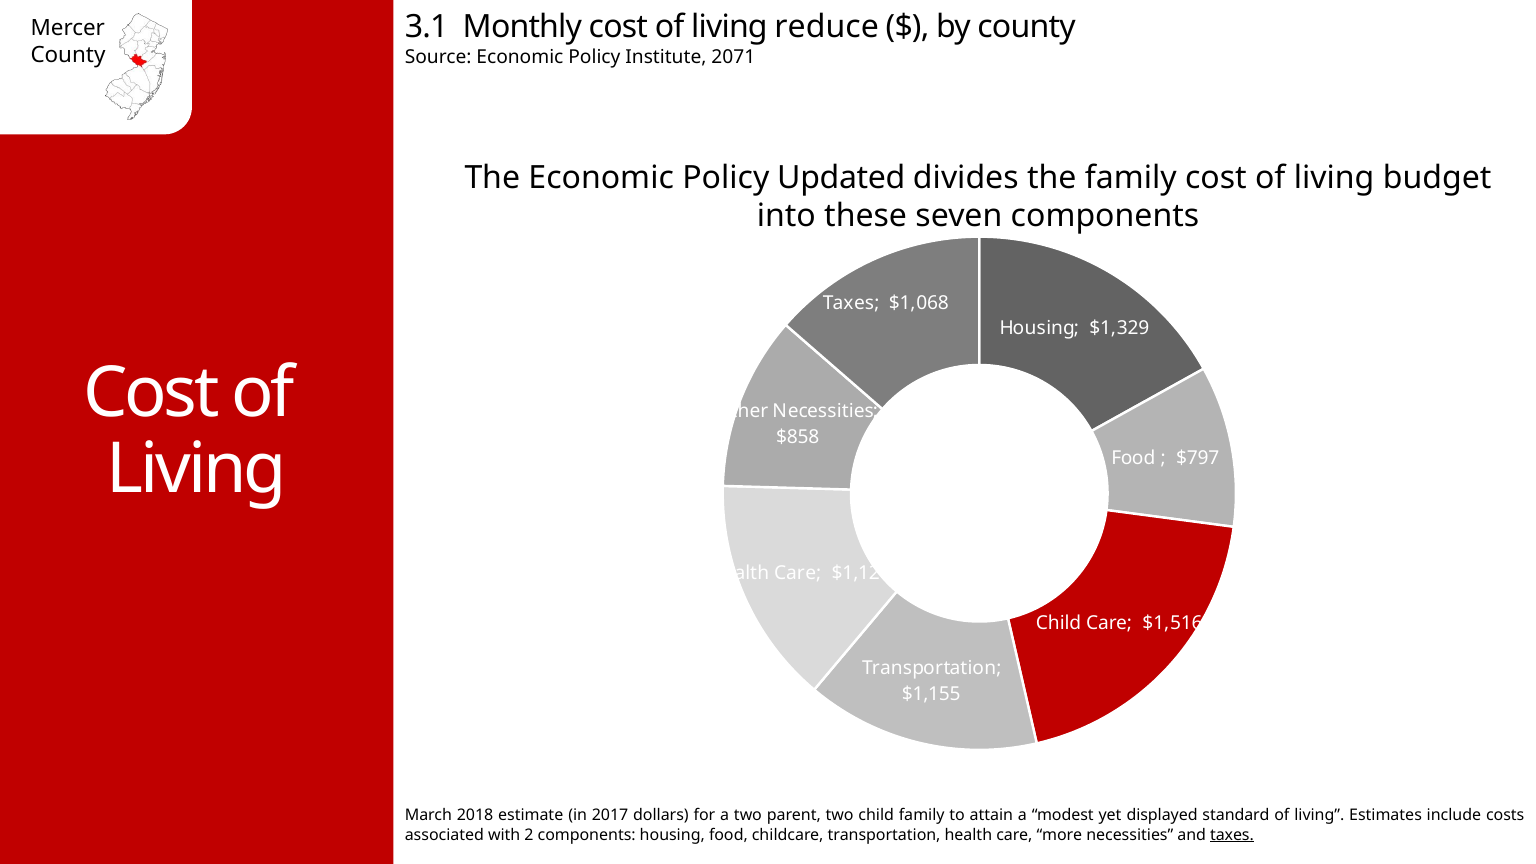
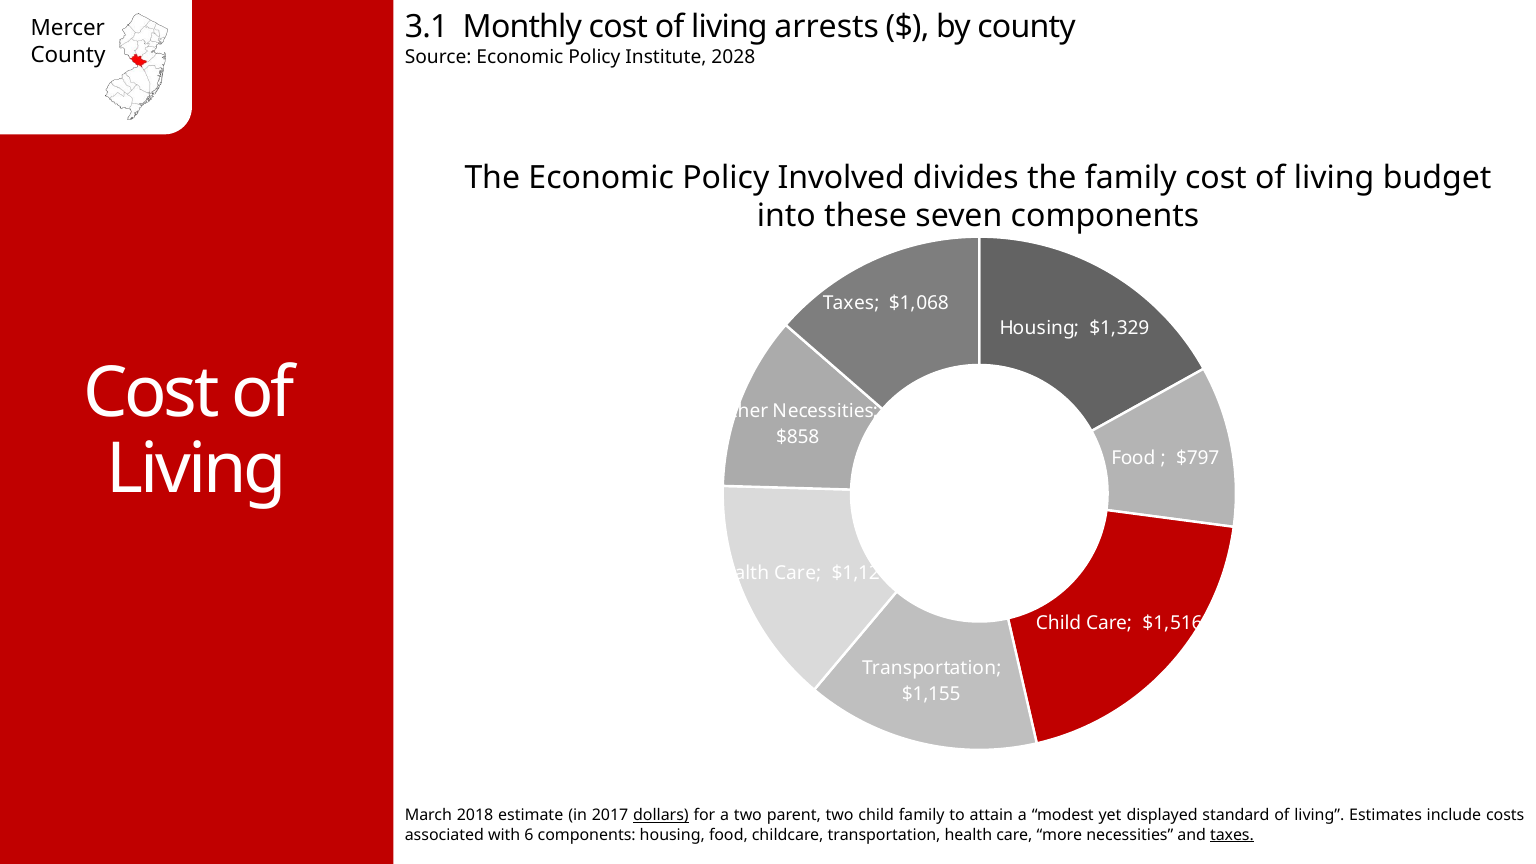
reduce: reduce -> arrests
2071: 2071 -> 2028
Updated: Updated -> Involved
dollars underline: none -> present
2: 2 -> 6
